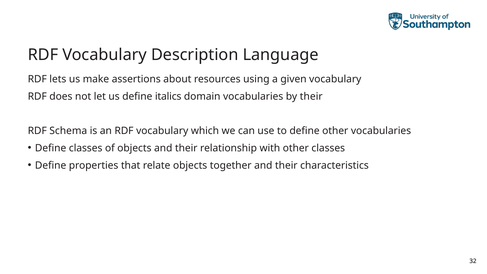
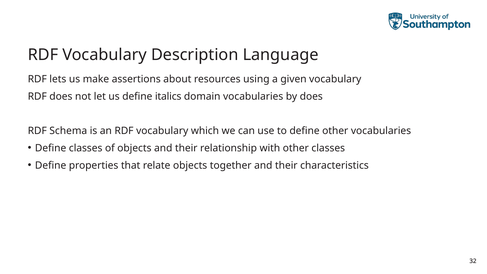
by their: their -> does
